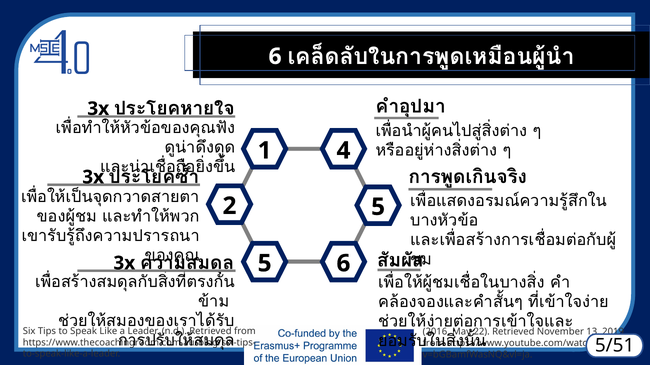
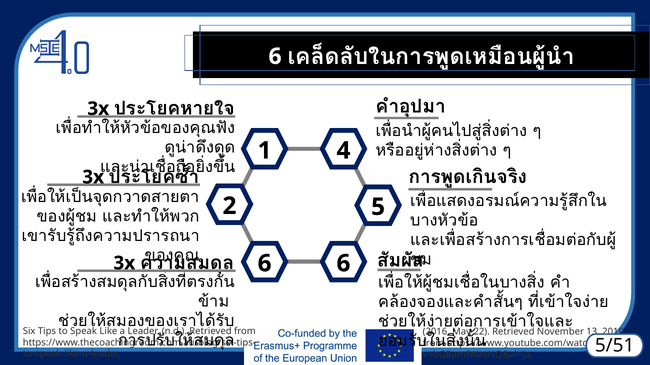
5 at (265, 264): 5 -> 6
